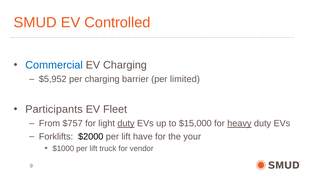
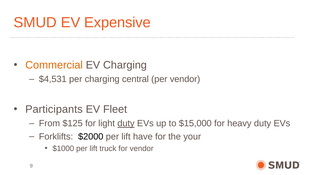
Controlled: Controlled -> Expensive
Commercial colour: blue -> orange
$5,952: $5,952 -> $4,531
barrier: barrier -> central
per limited: limited -> vendor
$757: $757 -> $125
heavy underline: present -> none
